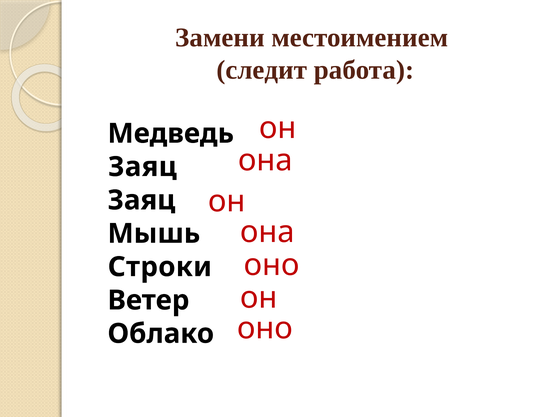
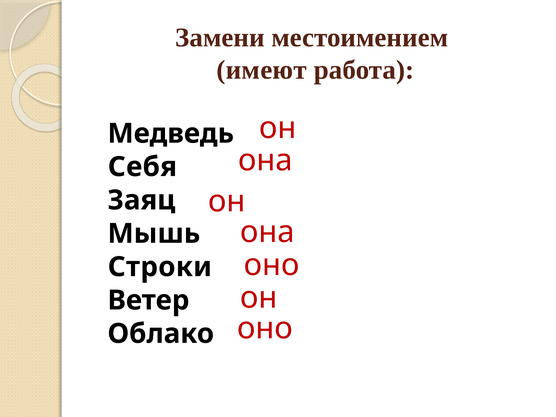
следит: следит -> имеют
Заяц at (142, 167): Заяц -> Себя
